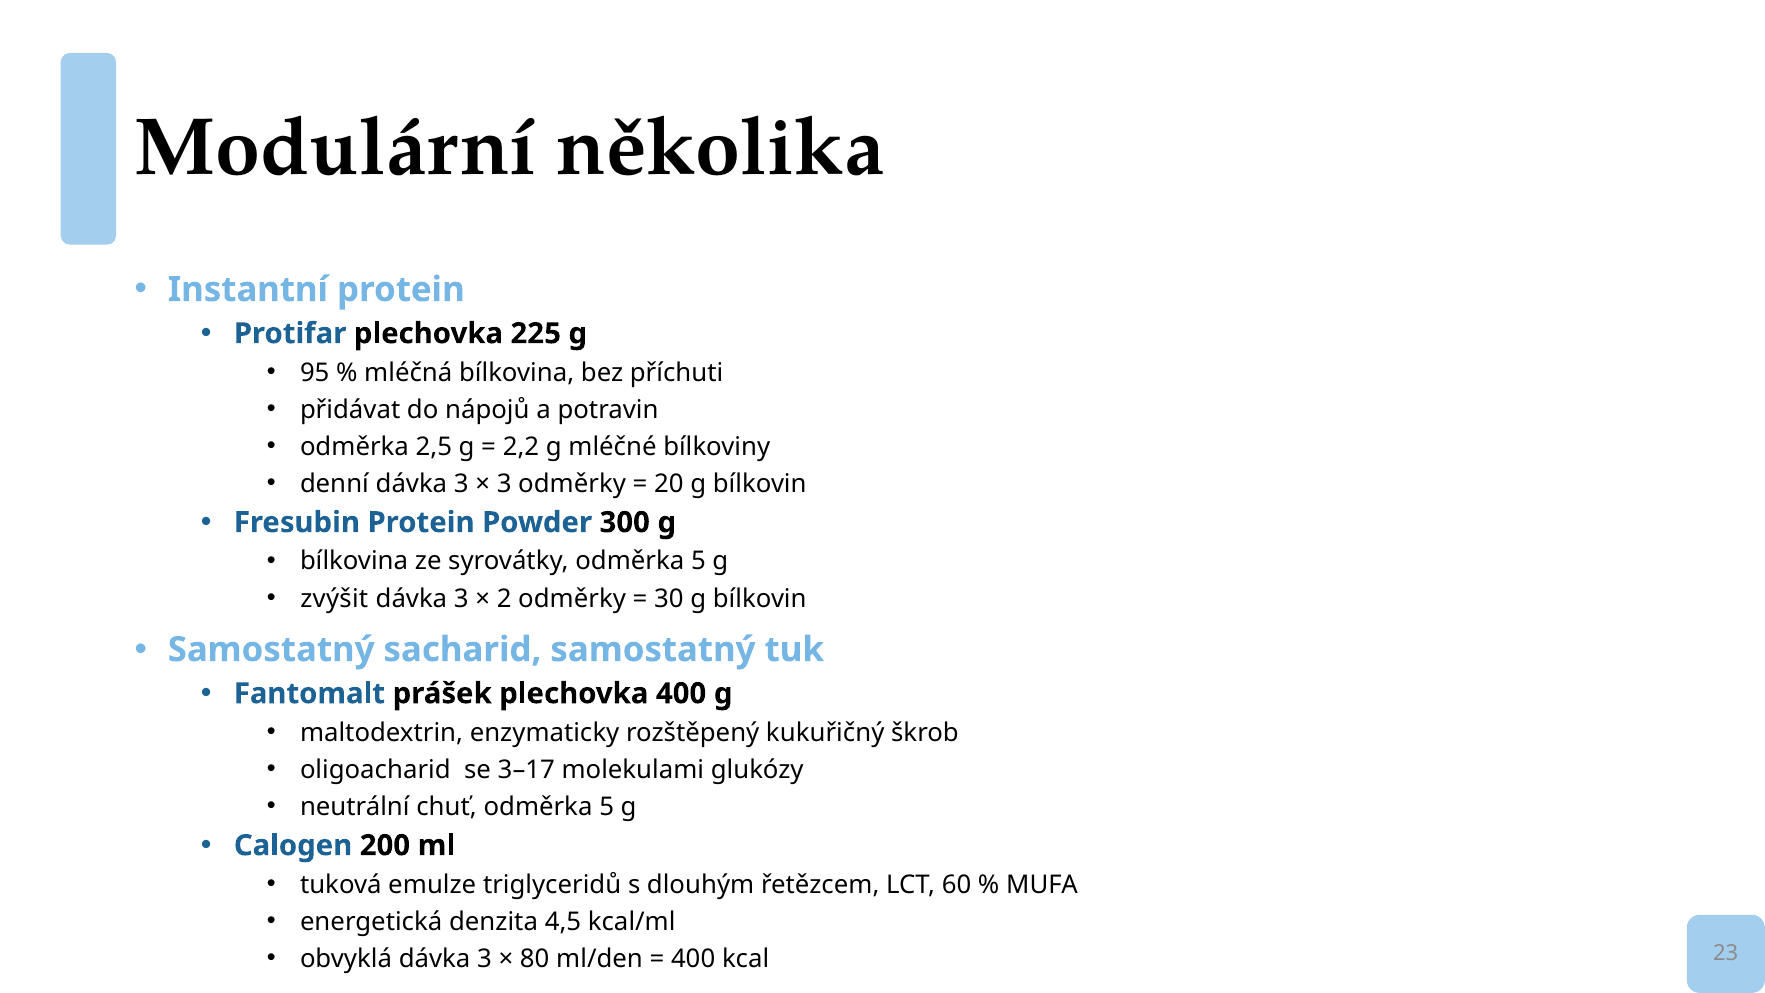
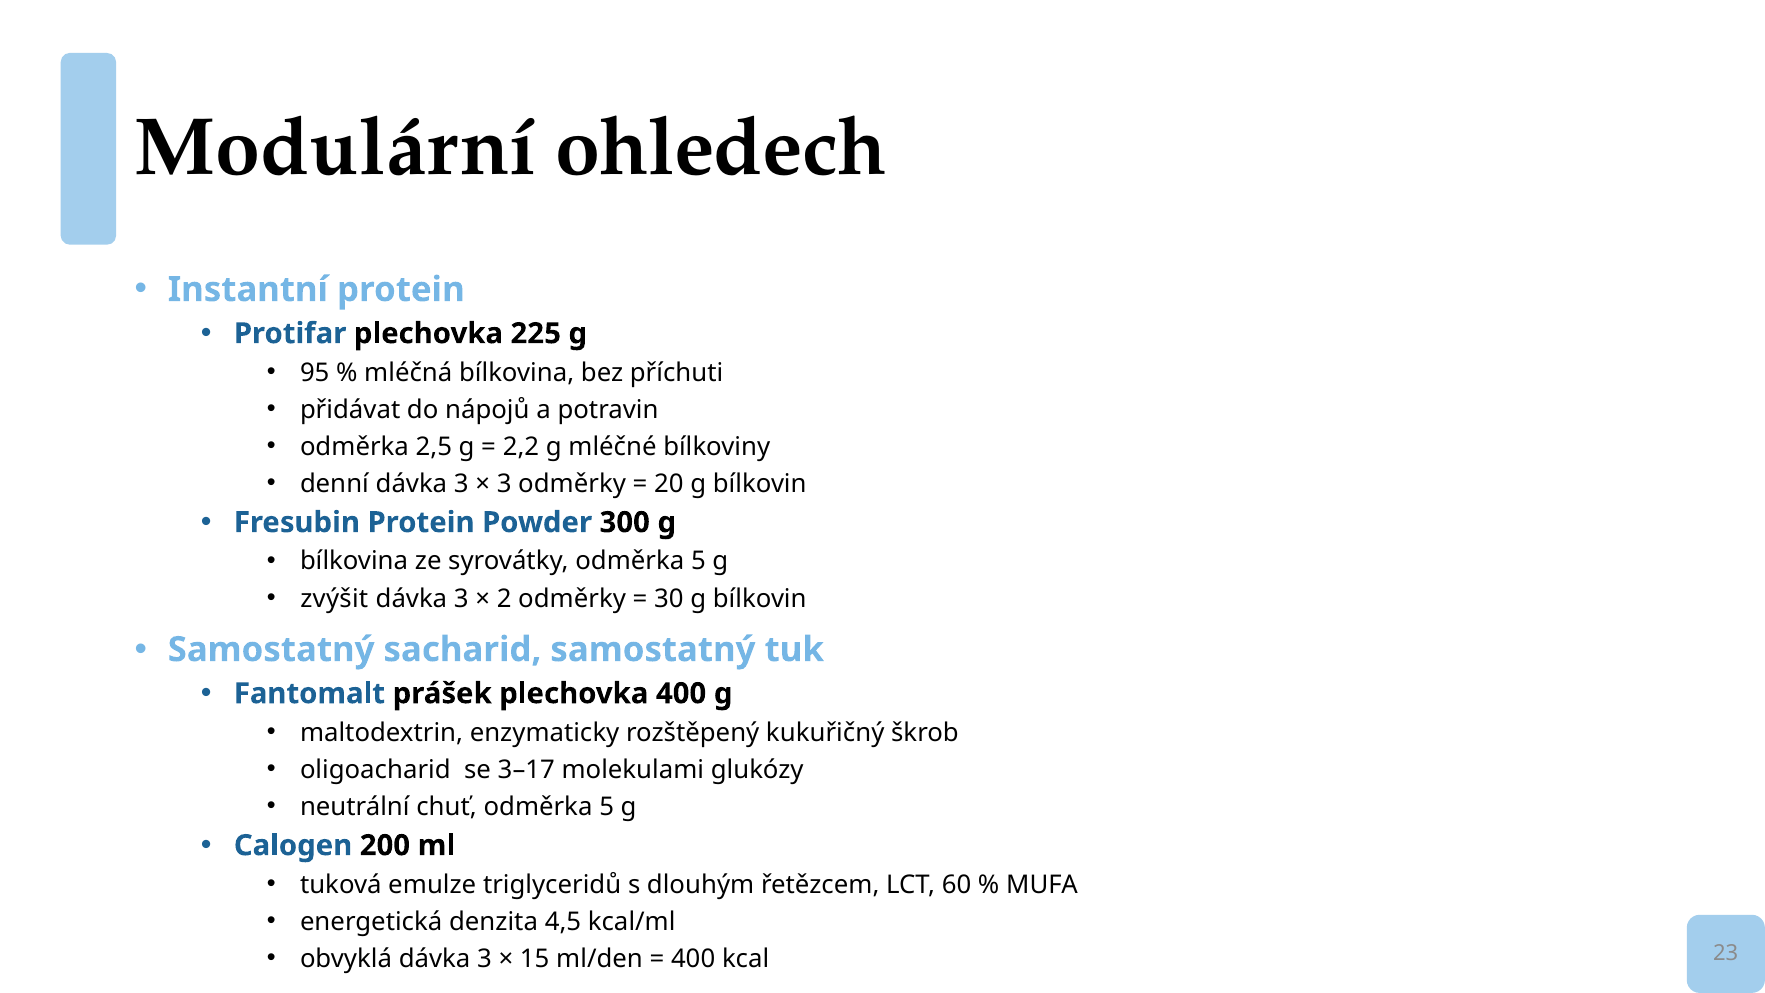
několika: několika -> ohledech
80: 80 -> 15
